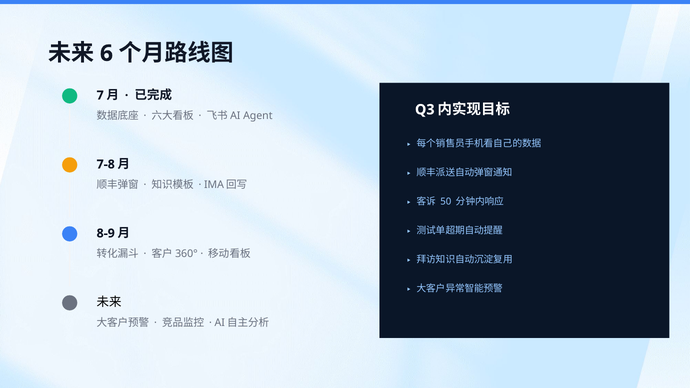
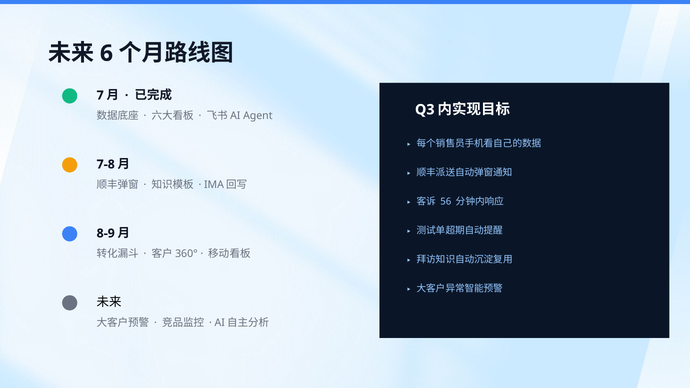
50: 50 -> 56
